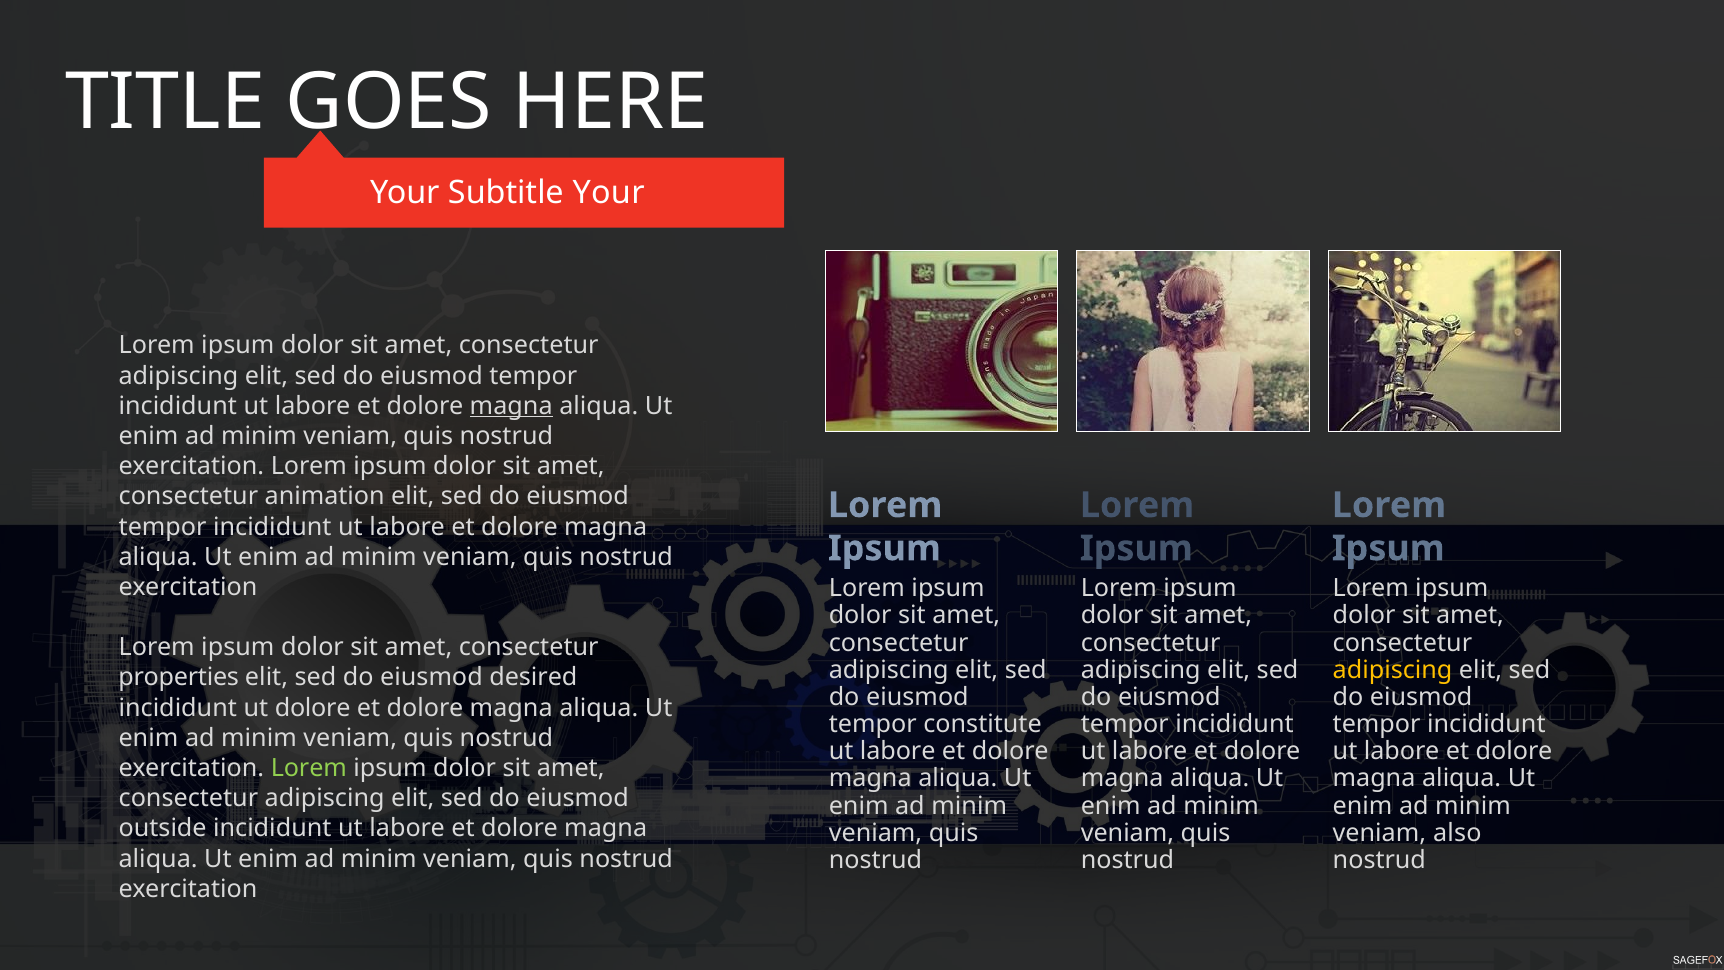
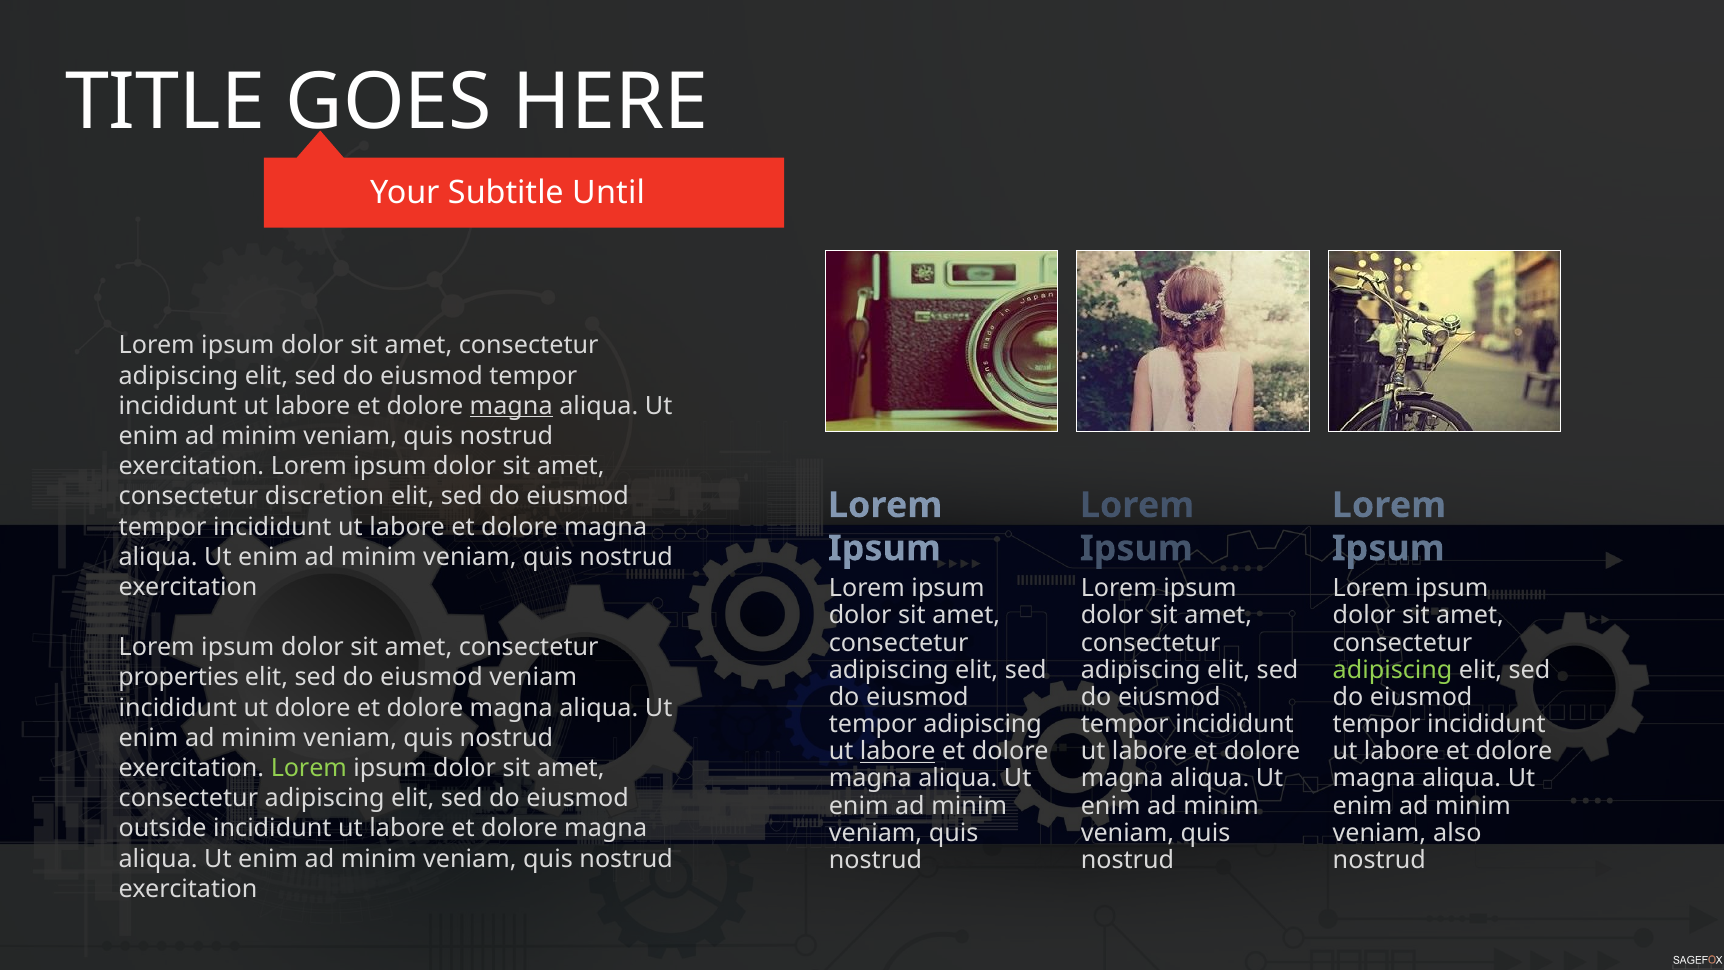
Subtitle Your: Your -> Until
animation: animation -> discretion
adipiscing at (1393, 670) colour: yellow -> light green
eiusmod desired: desired -> veniam
tempor constitute: constitute -> adipiscing
labore at (898, 751) underline: none -> present
